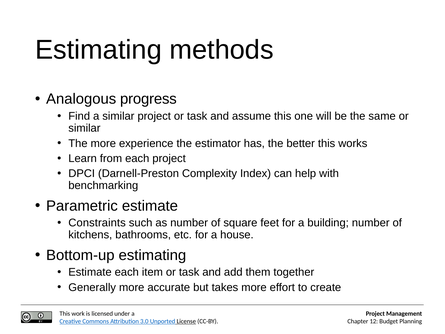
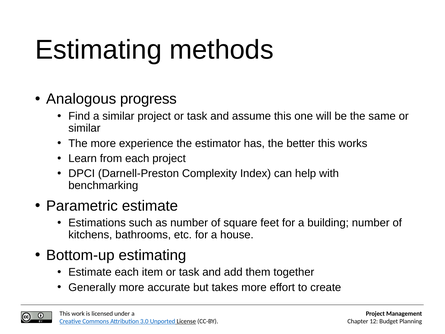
Constraints: Constraints -> Estimations
